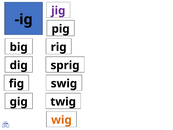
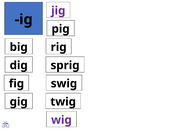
wig colour: orange -> purple
